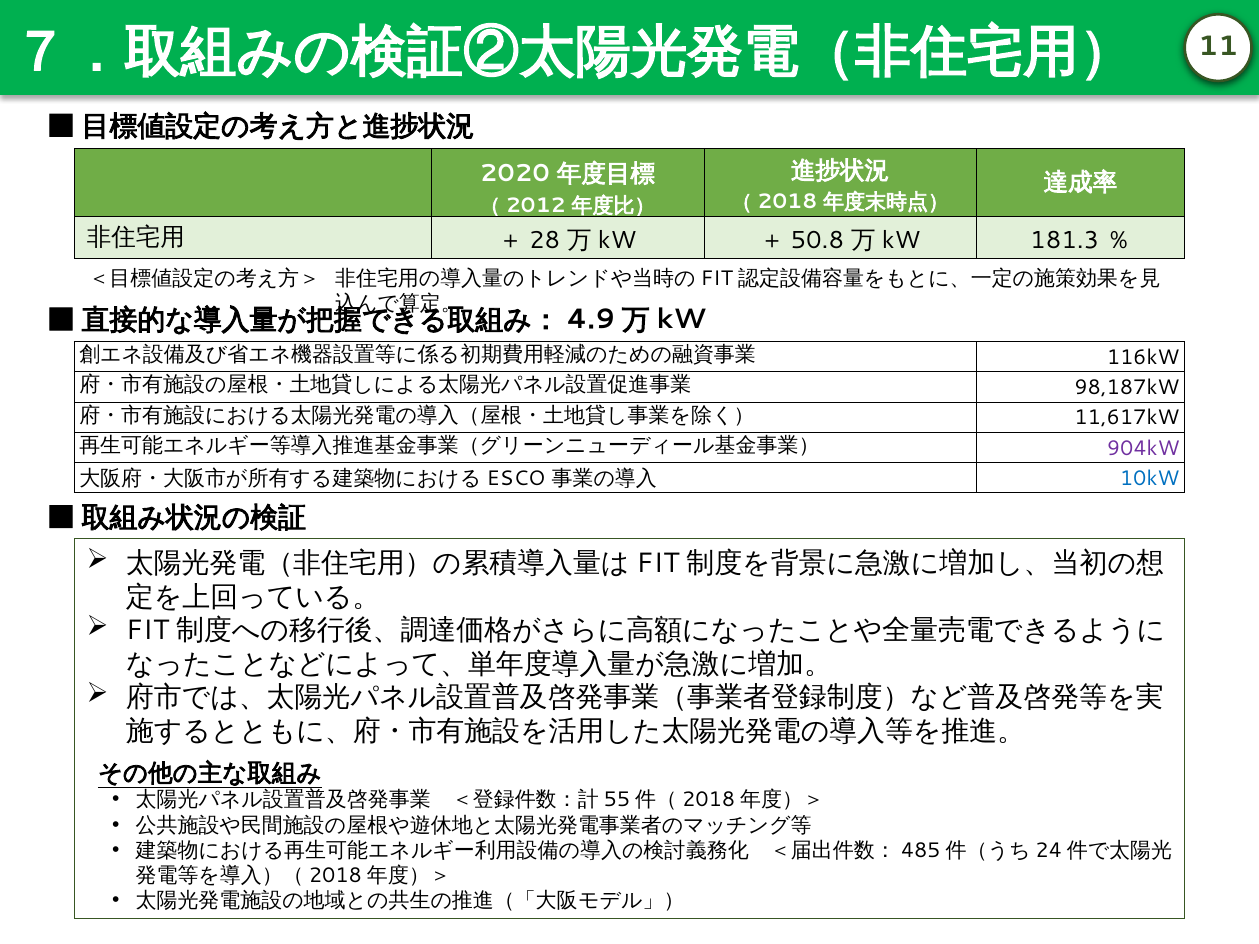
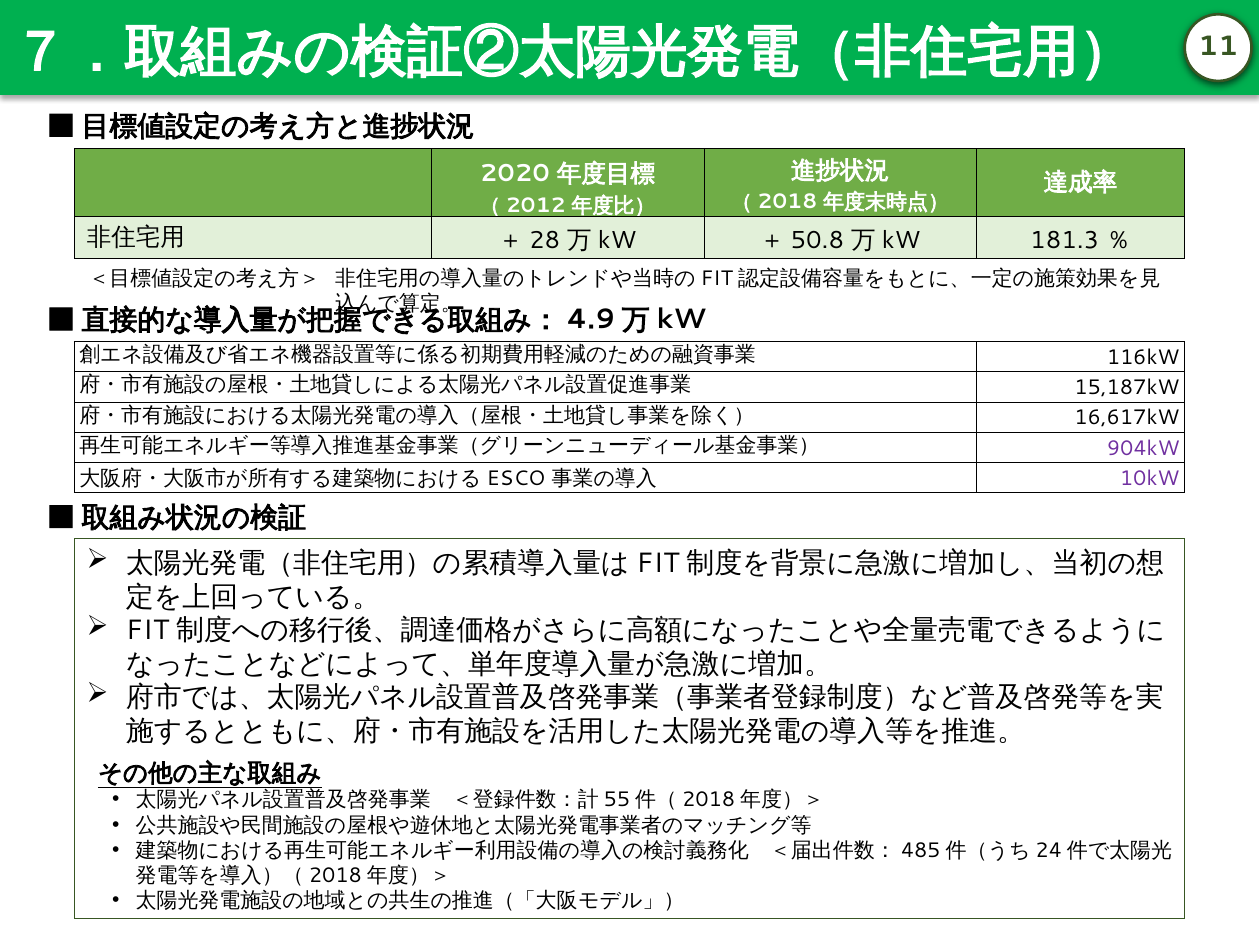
98,187kW: 98,187kW -> 15,187kW
11,617kW: 11,617kW -> 16,617kW
10kW colour: blue -> purple
